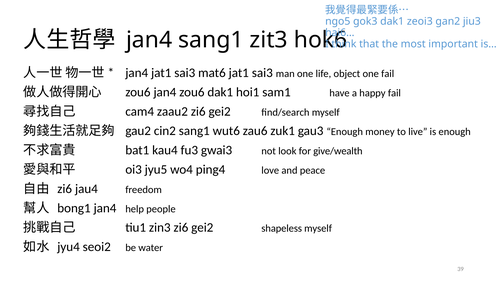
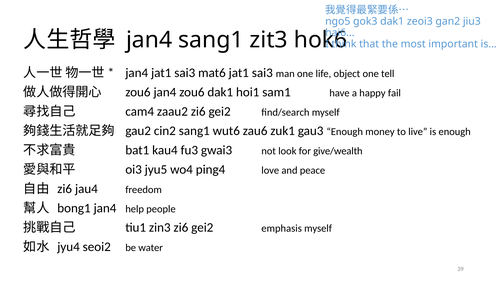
one fail: fail -> tell
shapeless: shapeless -> emphasis
